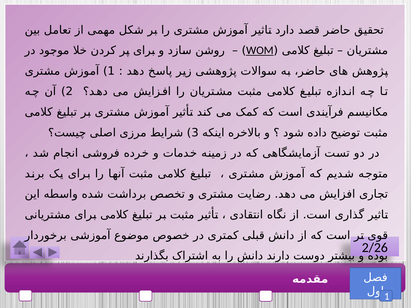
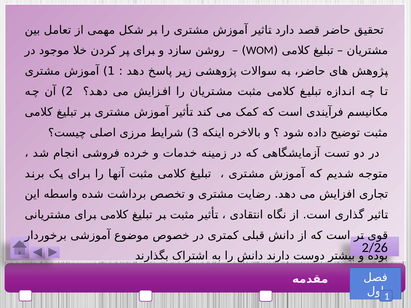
WOM underline: present -> none
